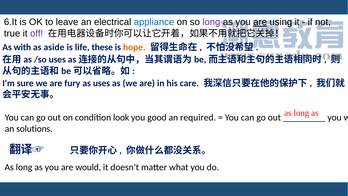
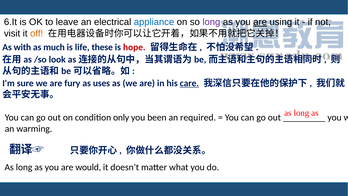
true: true -> visit
off colour: purple -> orange
aside: aside -> much
hope colour: orange -> red
/so uses: uses -> look
care underline: none -> present
look: look -> only
good: good -> been
solutions: solutions -> warming
